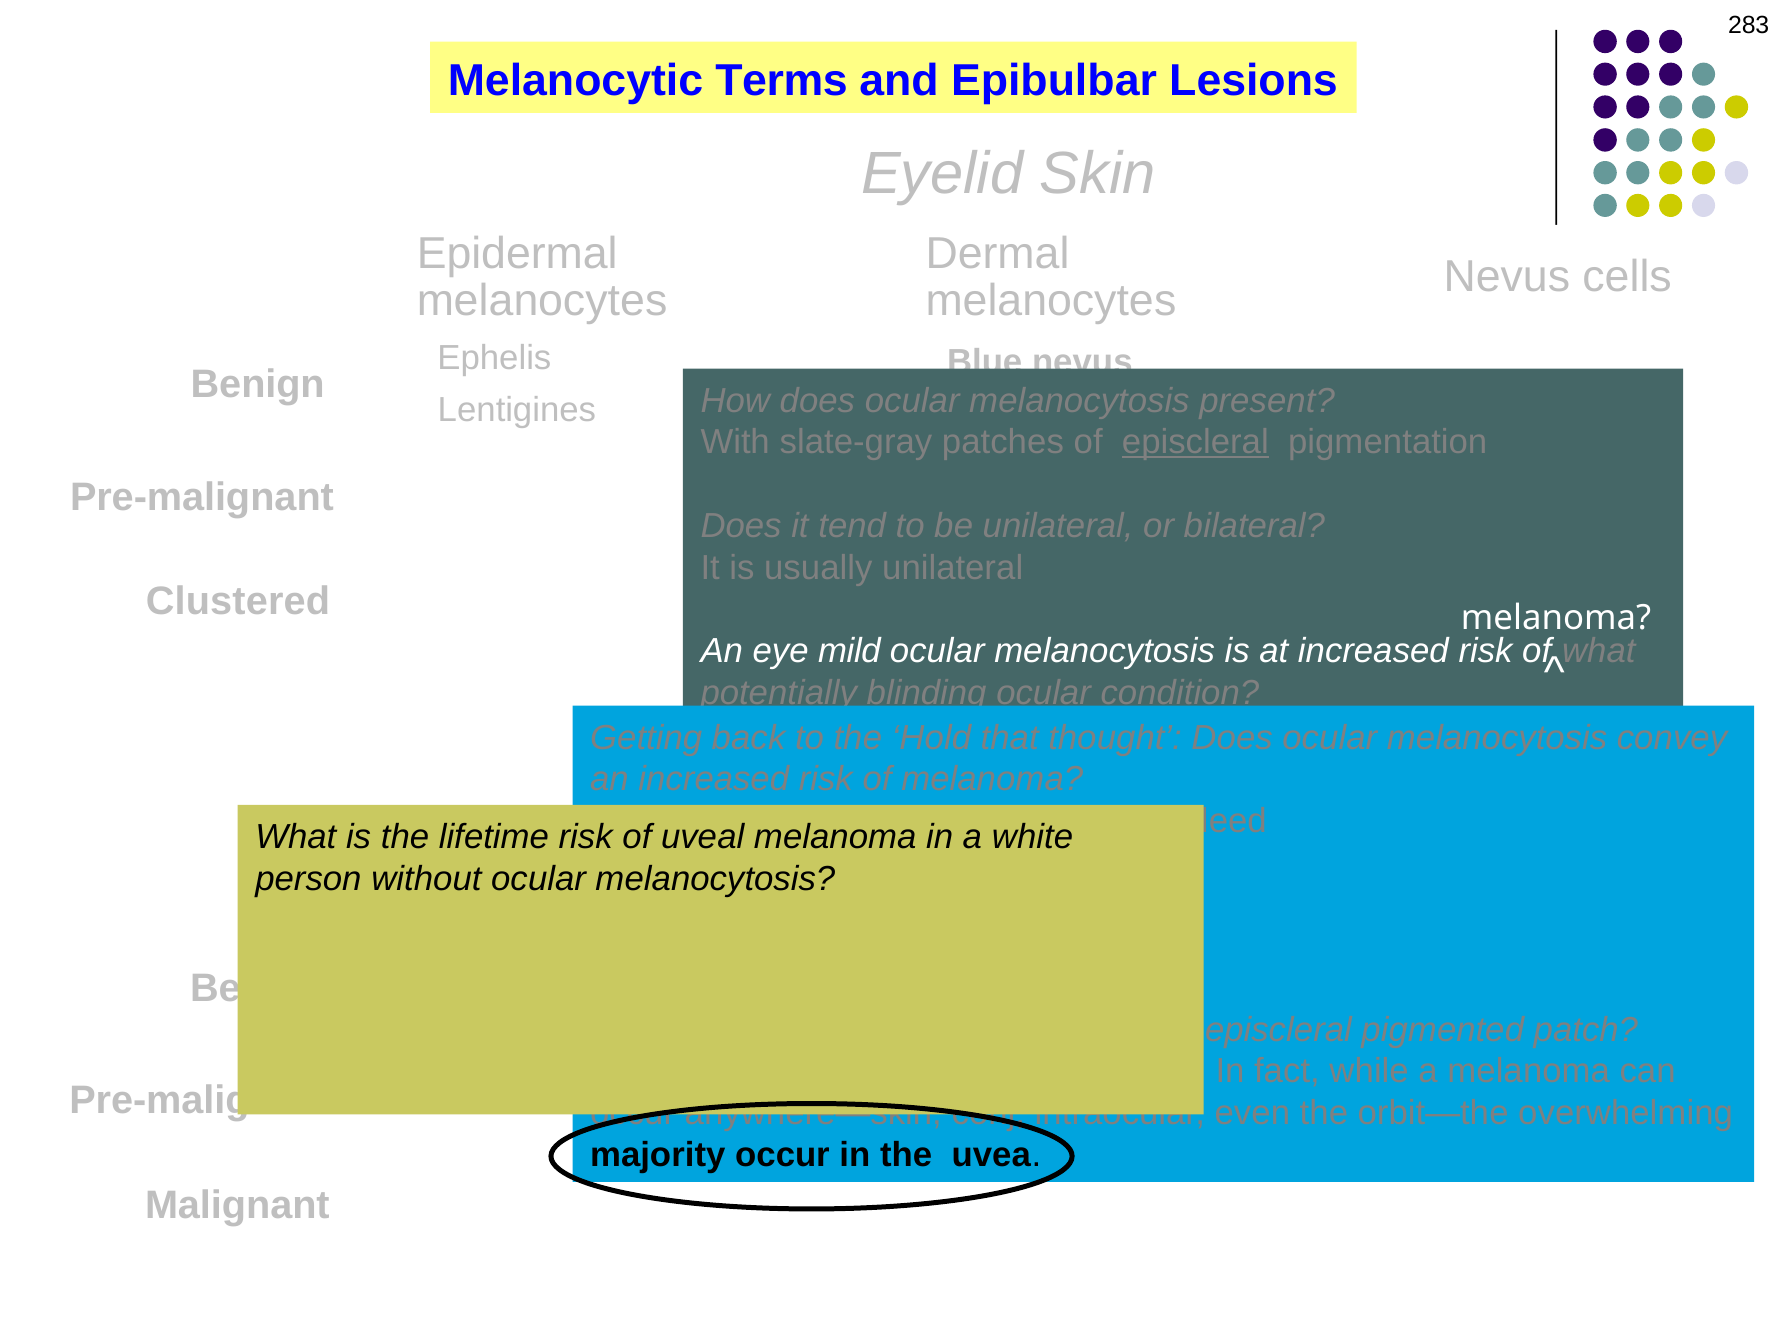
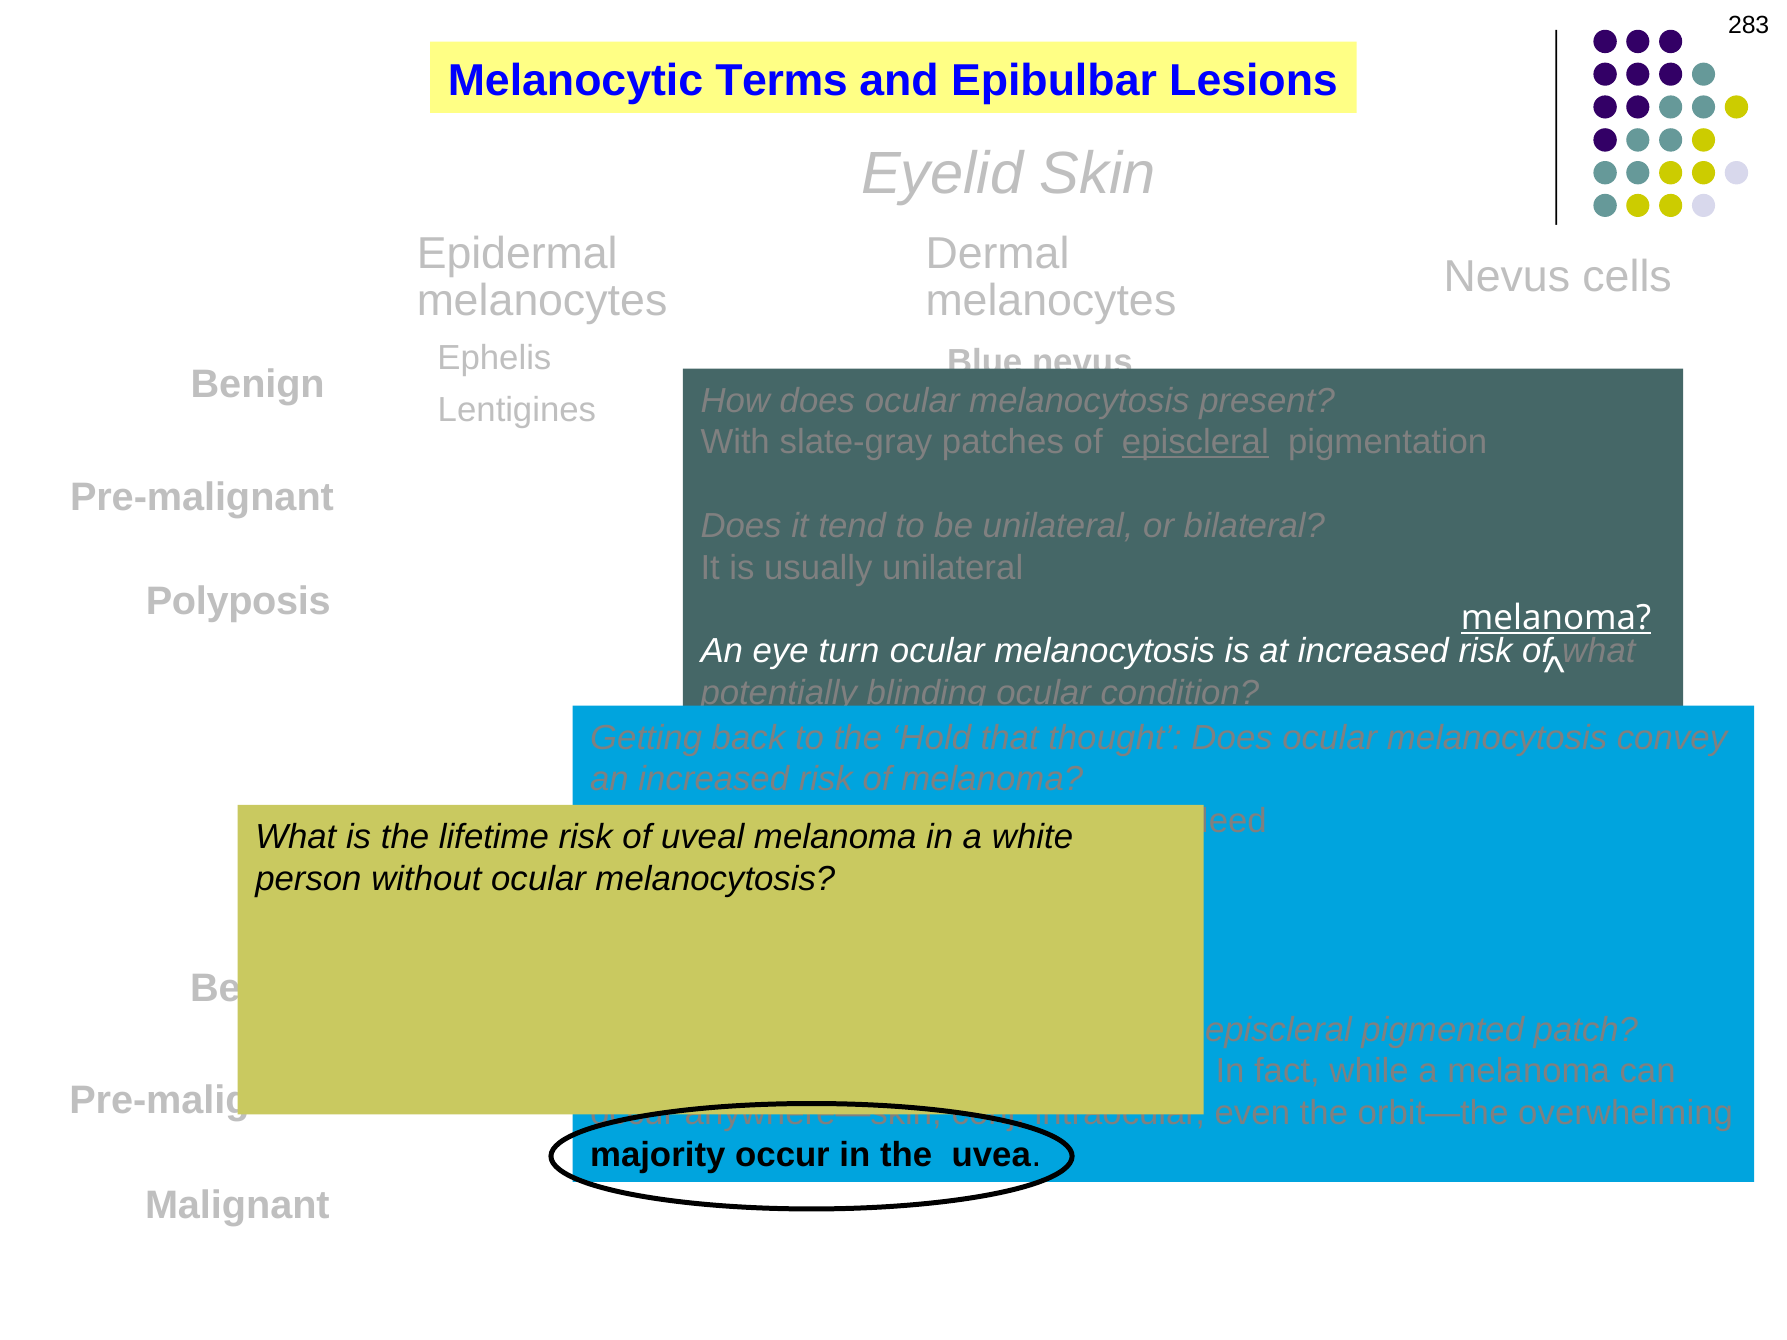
Clustered: Clustered -> Polyposis
melanoma at (1556, 618) underline: none -> present
mild: mild -> turn
